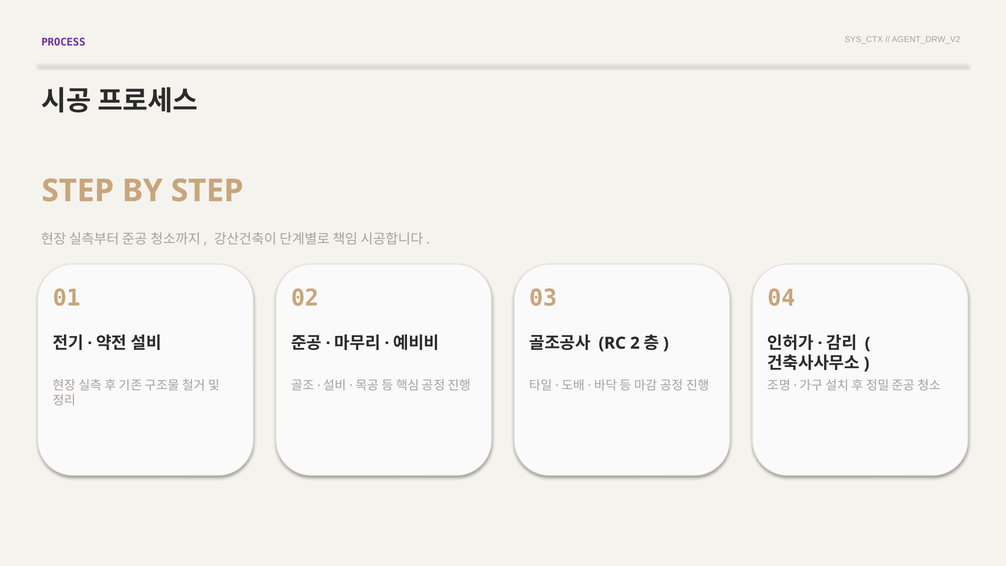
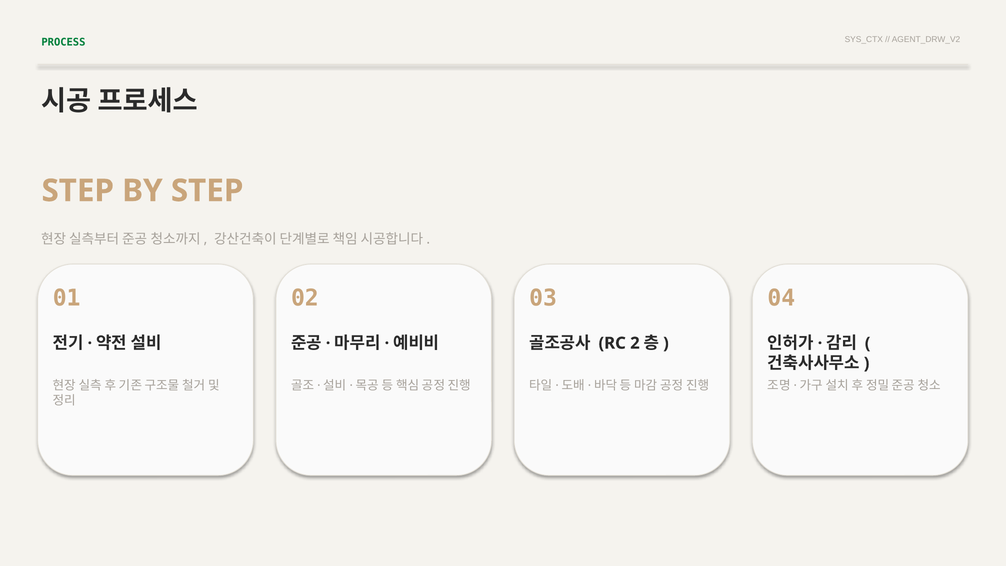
PROCESS colour: purple -> green
